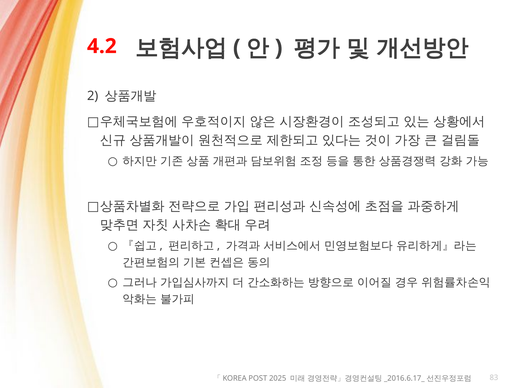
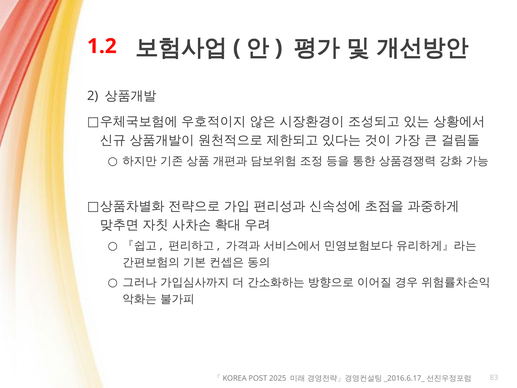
4.2: 4.2 -> 1.2
